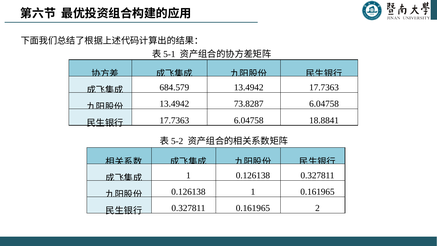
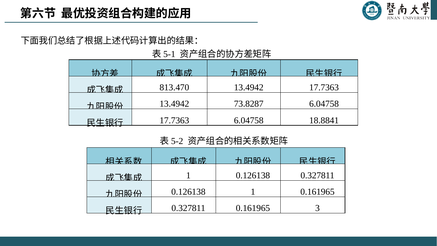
684.579: 684.579 -> 813.470
2: 2 -> 3
